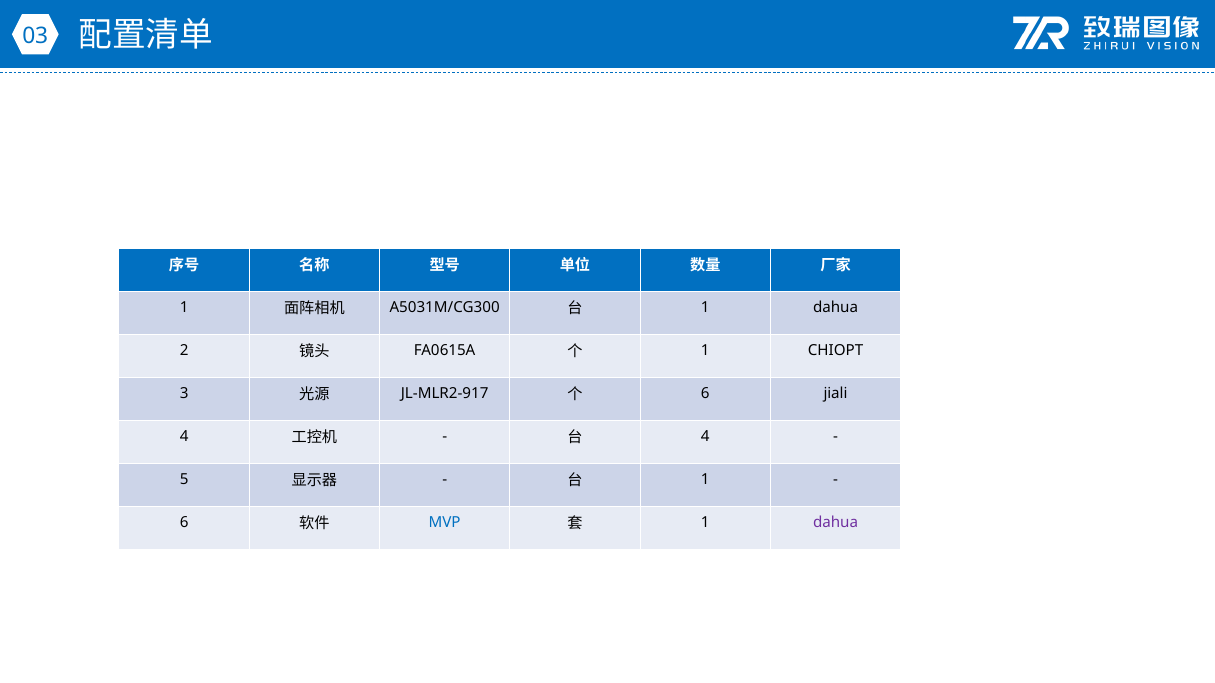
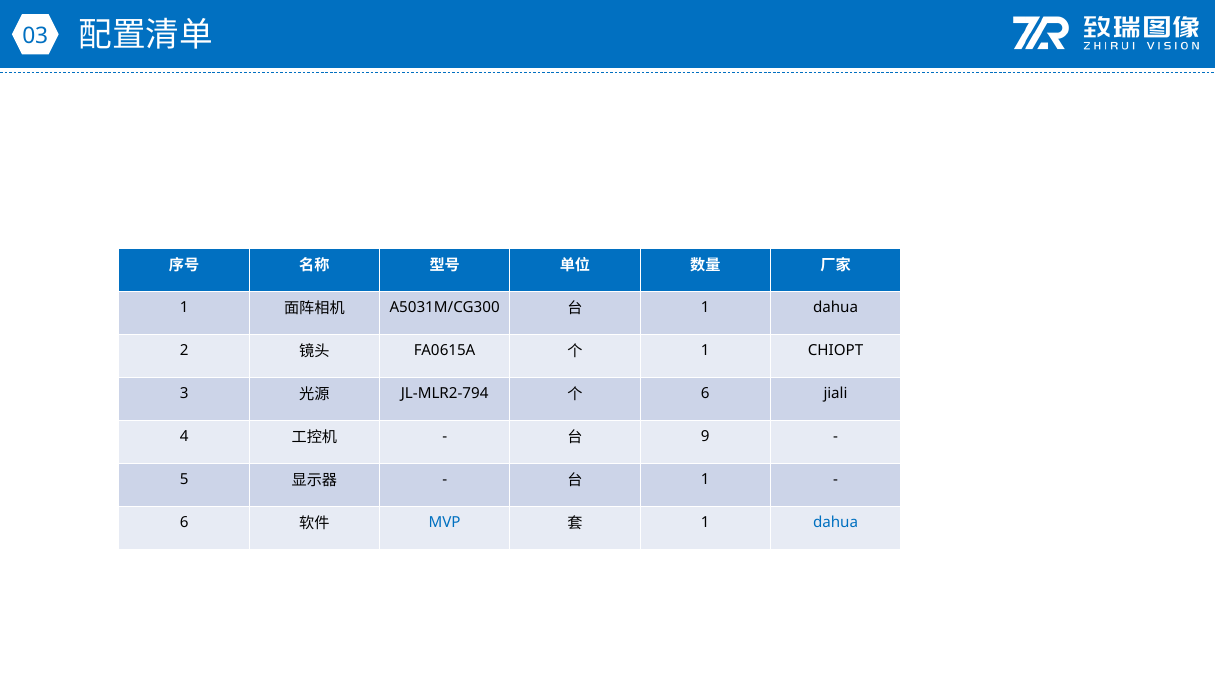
JL-MLR2-917: JL-MLR2-917 -> JL-MLR2-794
4 at (705, 436): 4 -> 9
dahua at (836, 523) colour: purple -> blue
